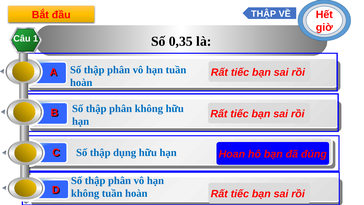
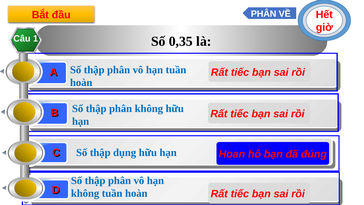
THẬP at (264, 14): THẬP -> PHÂN
